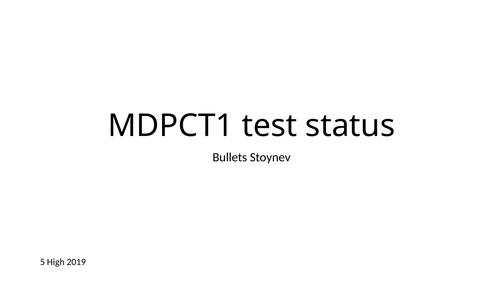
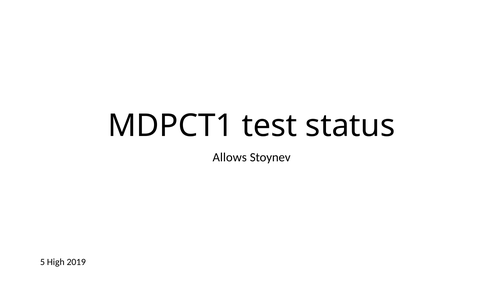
Bullets: Bullets -> Allows
